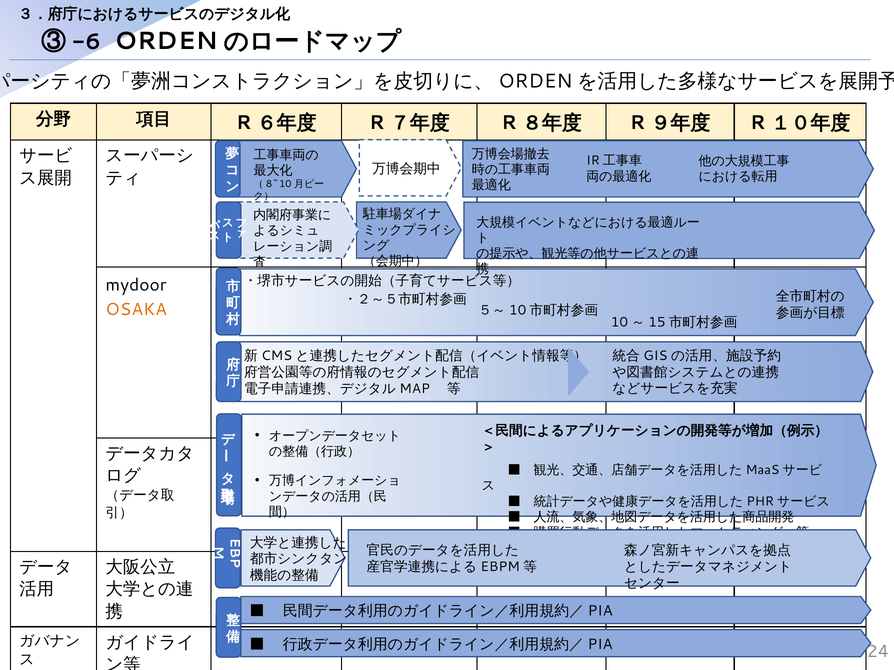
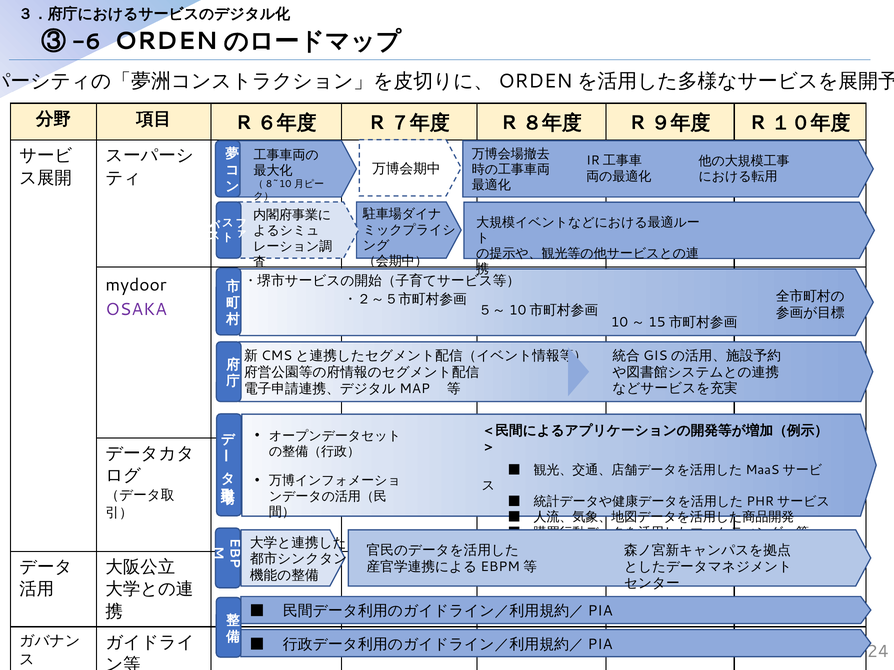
OSAKA colour: orange -> purple
